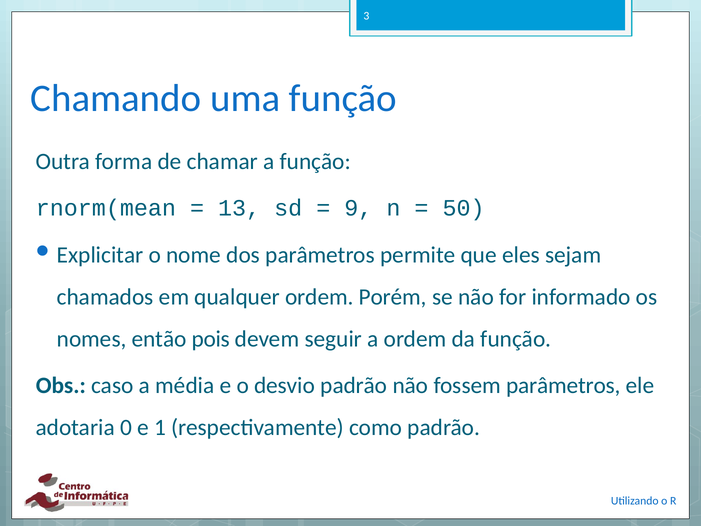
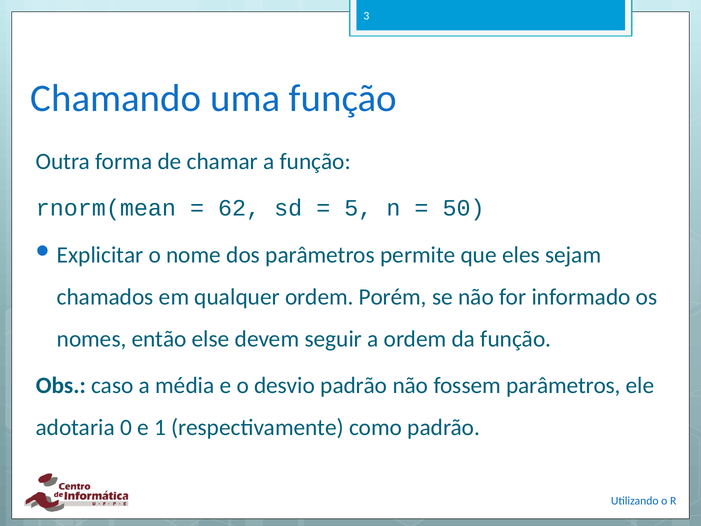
13: 13 -> 62
9: 9 -> 5
pois: pois -> else
